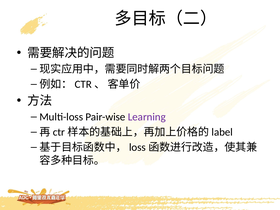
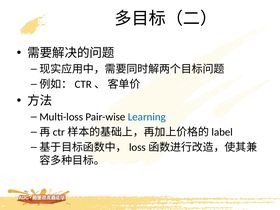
Learning colour: purple -> blue
